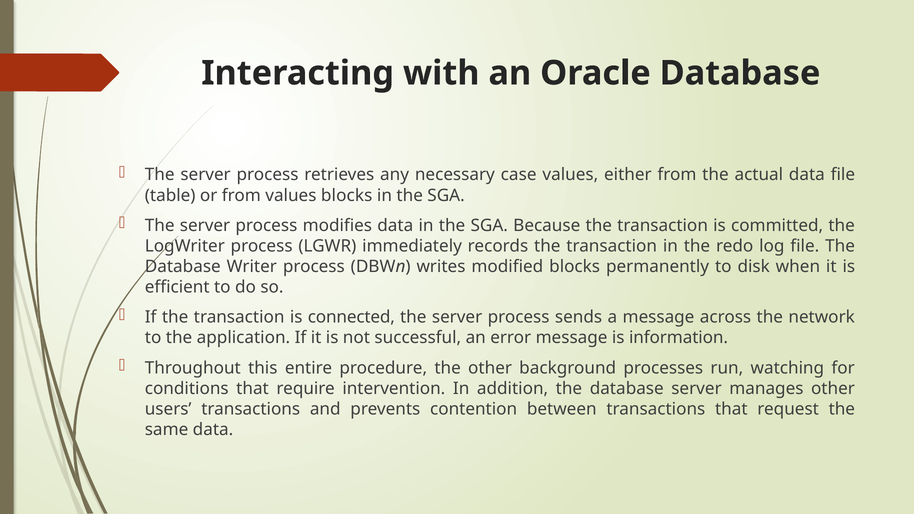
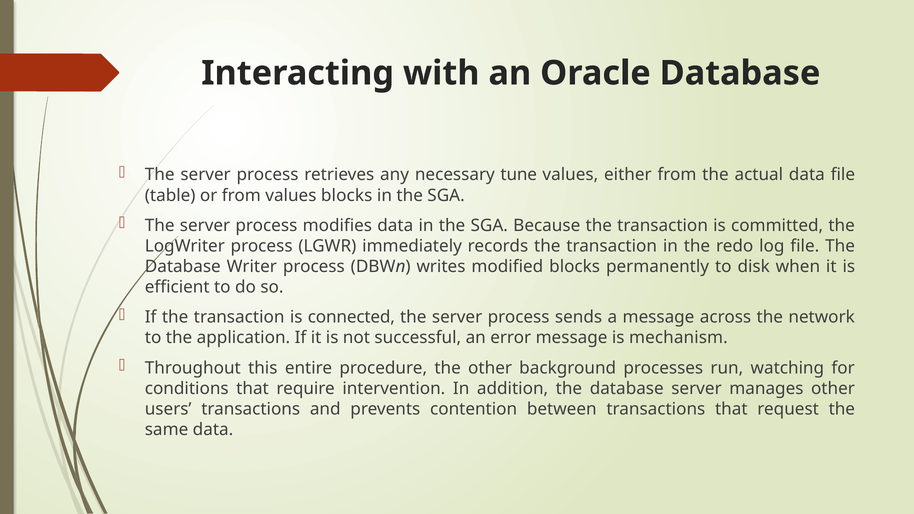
case: case -> tune
information: information -> mechanism
